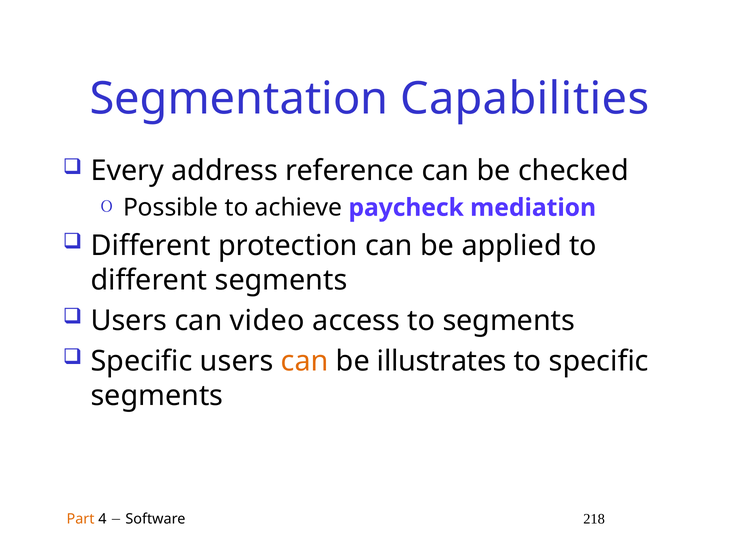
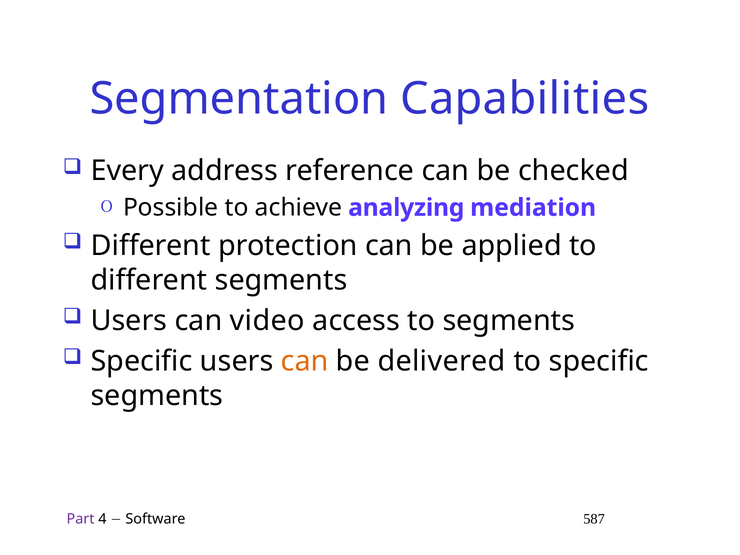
paycheck: paycheck -> analyzing
illustrates: illustrates -> delivered
Part colour: orange -> purple
218: 218 -> 587
